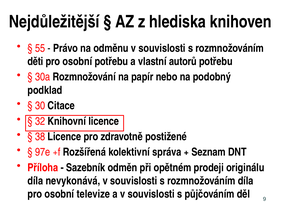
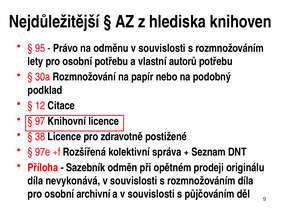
55: 55 -> 95
děti: děti -> lety
30: 30 -> 12
32: 32 -> 97
televize: televize -> archivní
